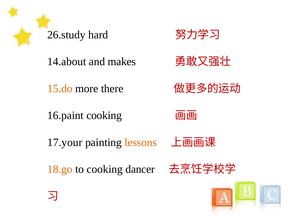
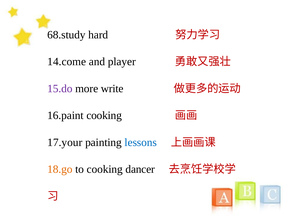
26.study: 26.study -> 68.study
14.about: 14.about -> 14.come
makes: makes -> player
15.do colour: orange -> purple
there: there -> write
lessons colour: orange -> blue
